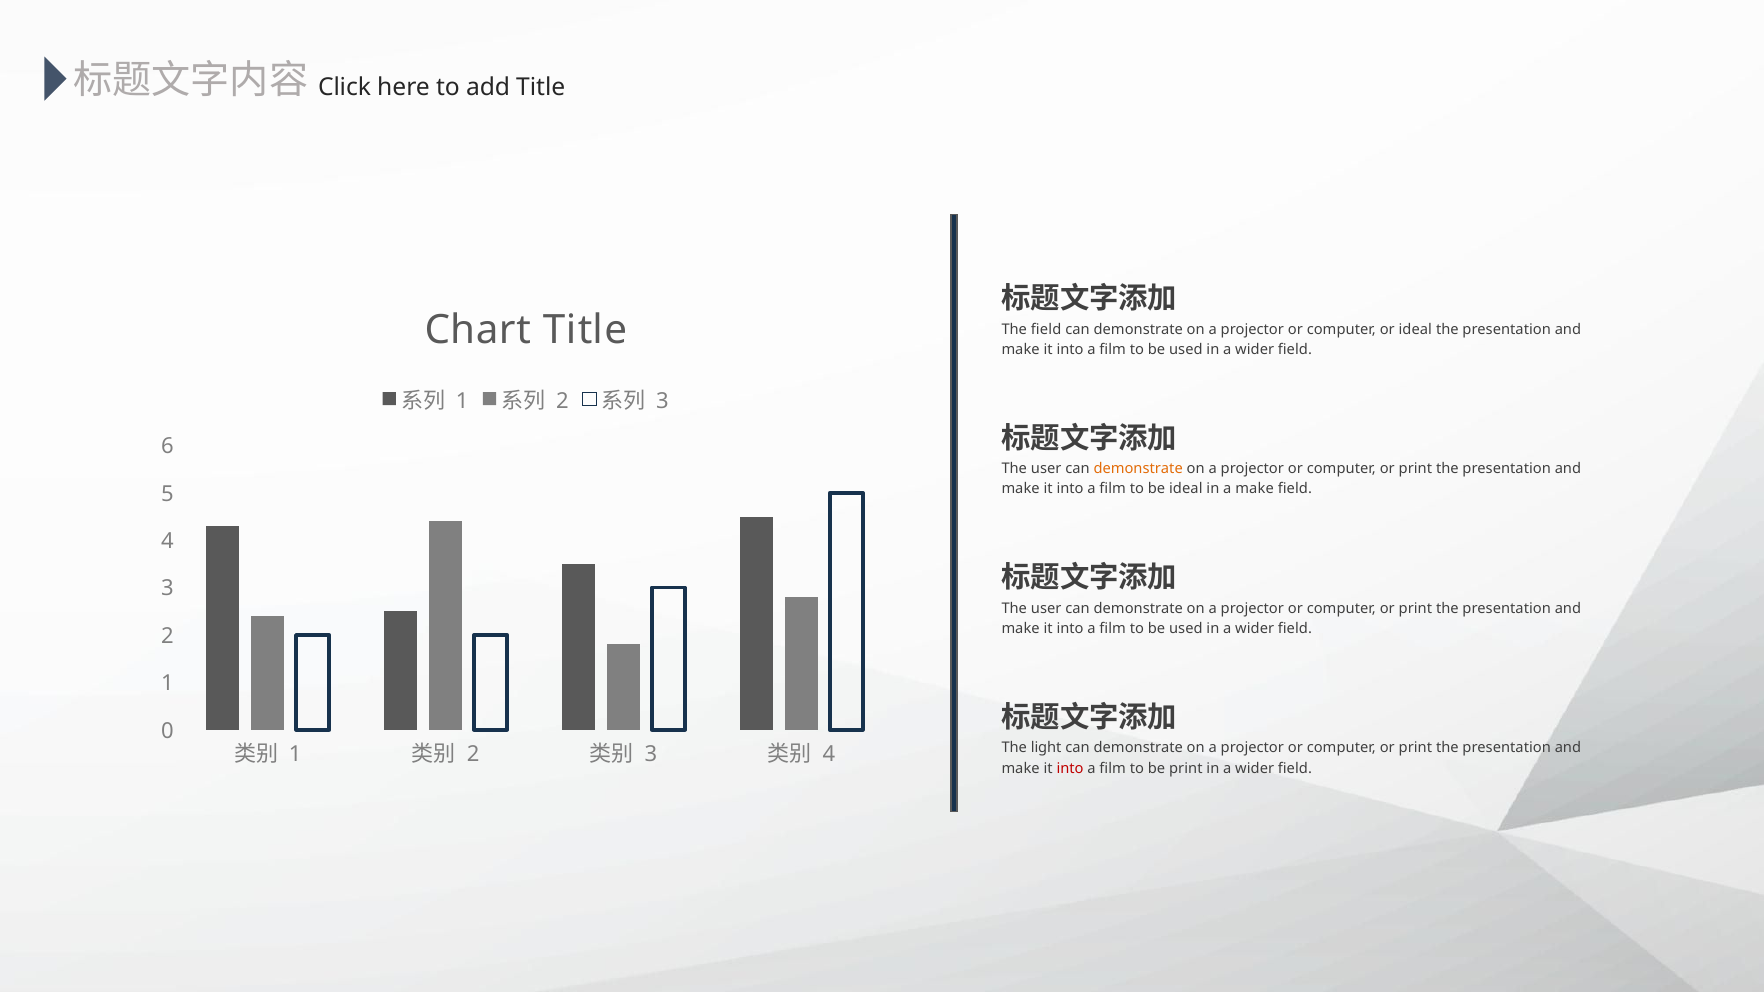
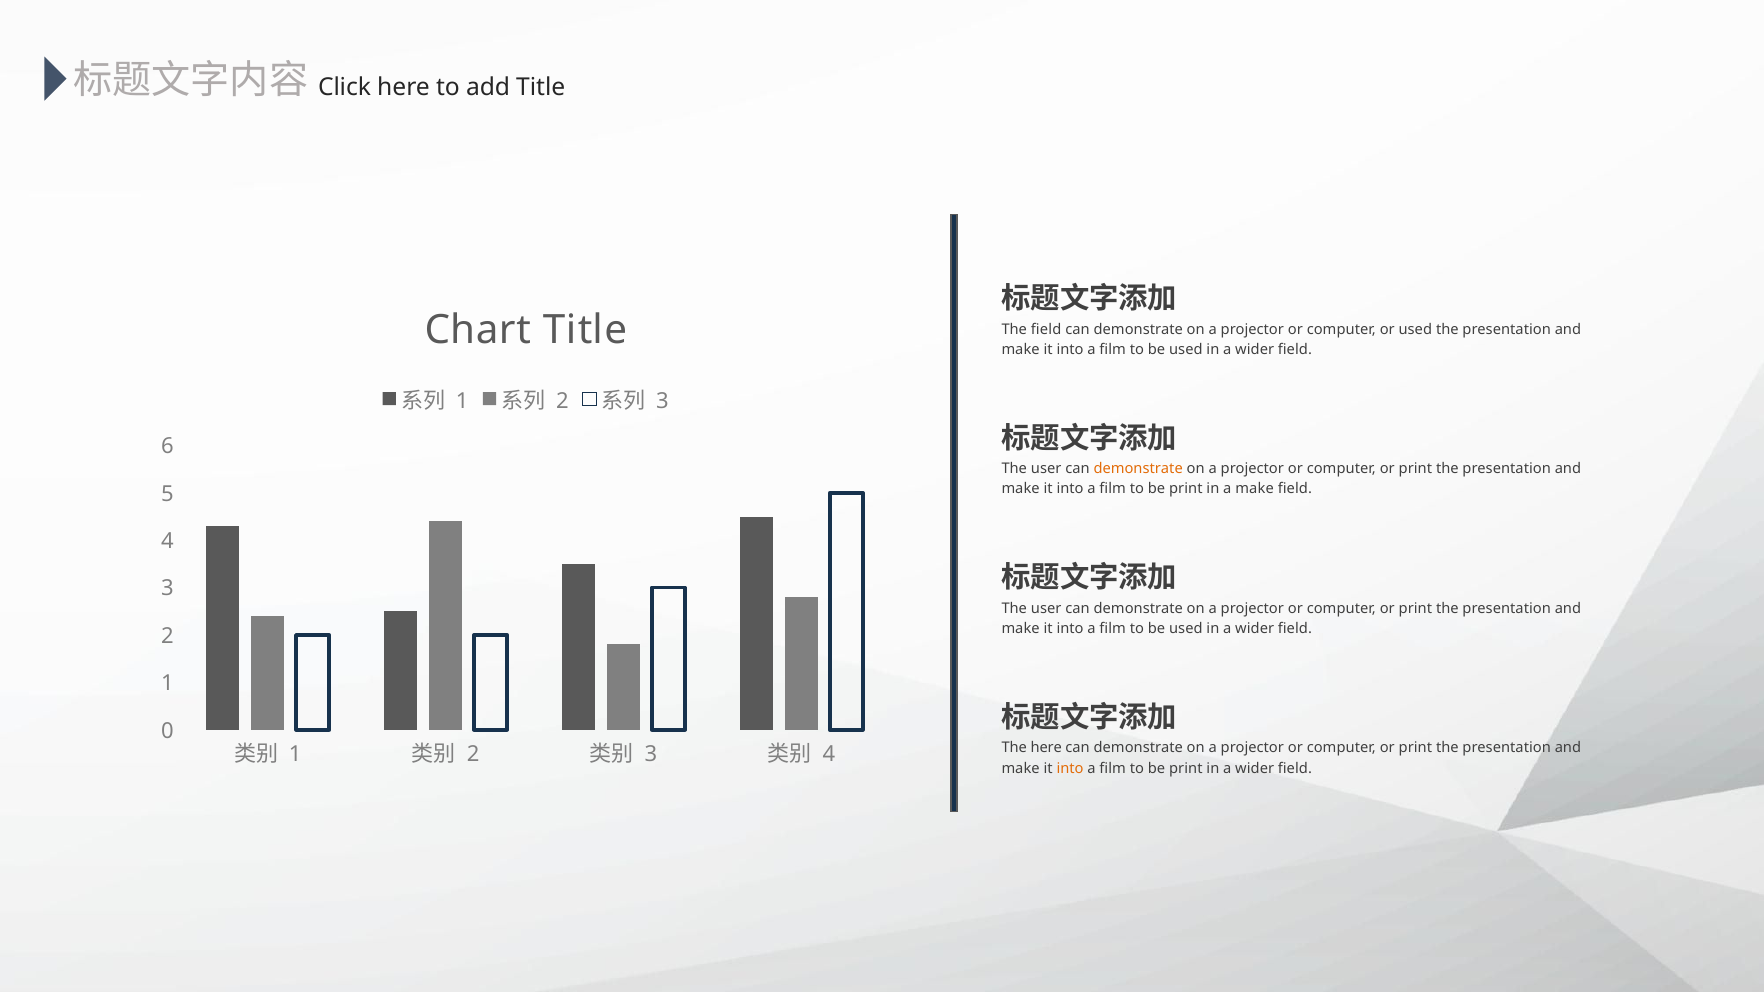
or ideal: ideal -> used
ideal at (1186, 489): ideal -> print
The light: light -> here
into at (1070, 768) colour: red -> orange
